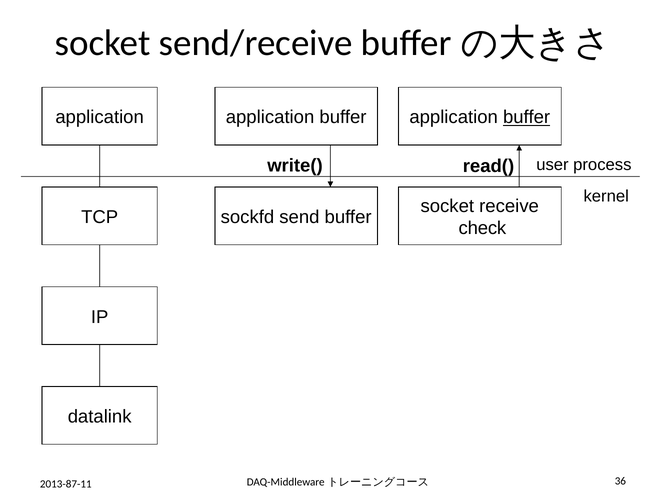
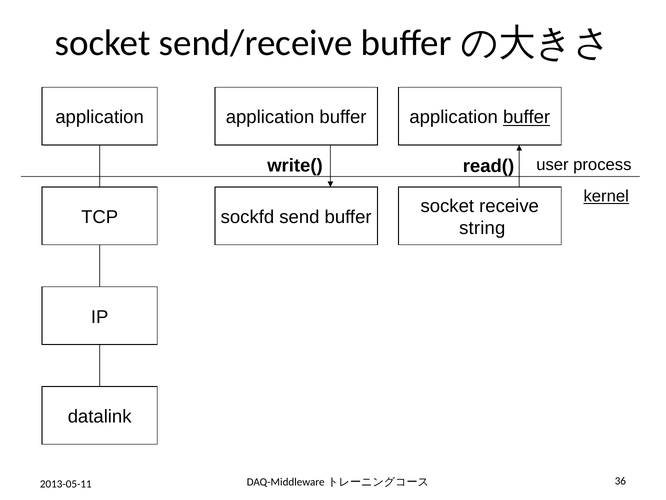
kernel underline: none -> present
check: check -> string
2013-87-11: 2013-87-11 -> 2013-05-11
